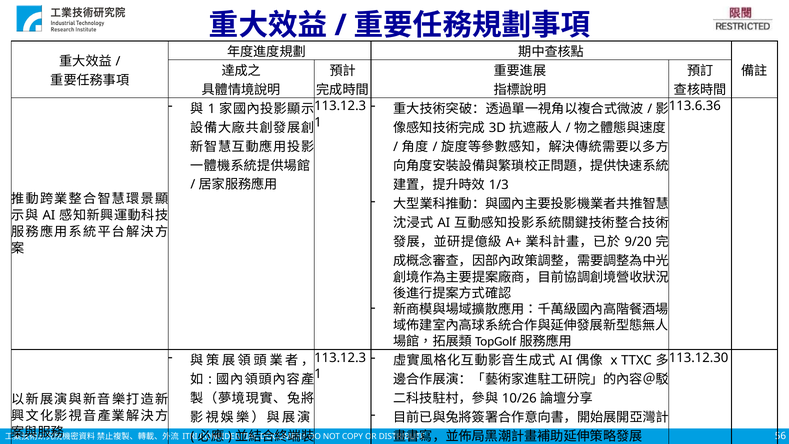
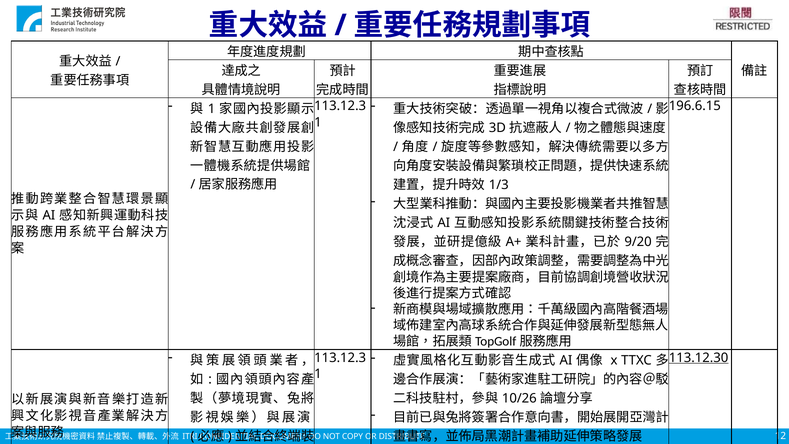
113.6.36: 113.6.36 -> 196.6.15
113.12.30 underline: none -> present
56: 56 -> 12
